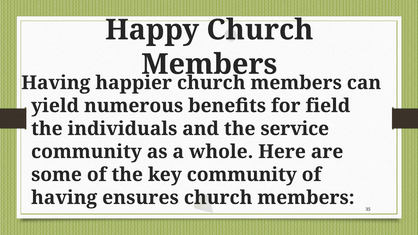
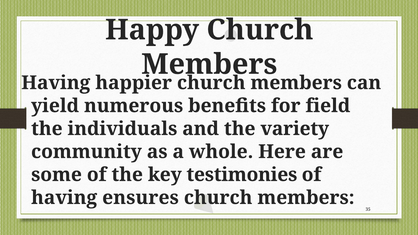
service: service -> variety
key community: community -> testimonies
